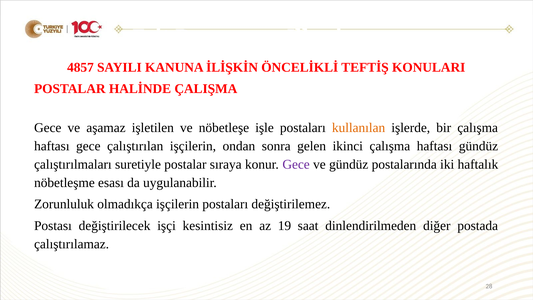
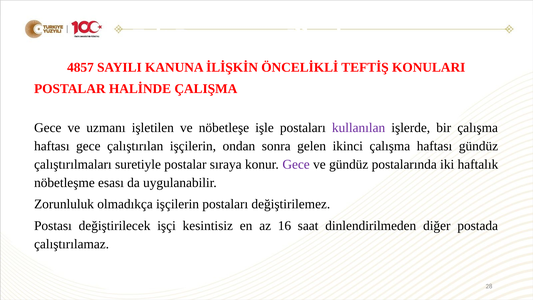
aşamaz: aşamaz -> uzmanı
kullanılan colour: orange -> purple
19: 19 -> 16
